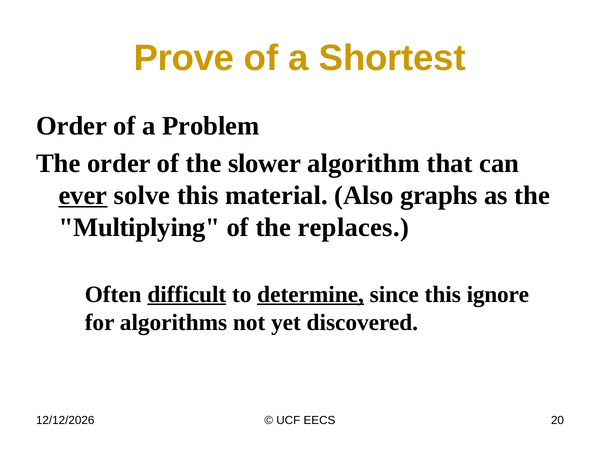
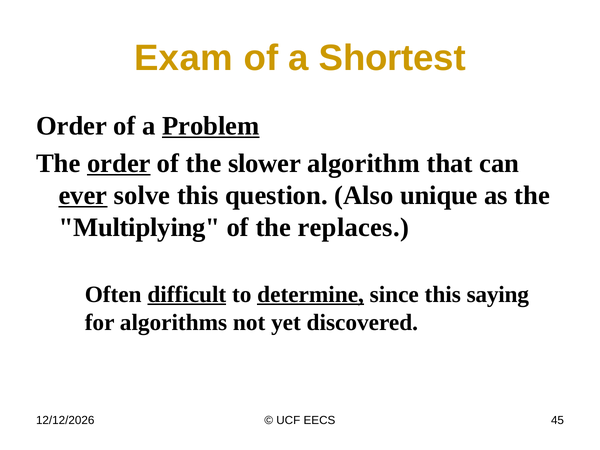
Prove: Prove -> Exam
Problem underline: none -> present
order at (119, 163) underline: none -> present
material: material -> question
graphs: graphs -> unique
ignore: ignore -> saying
20: 20 -> 45
